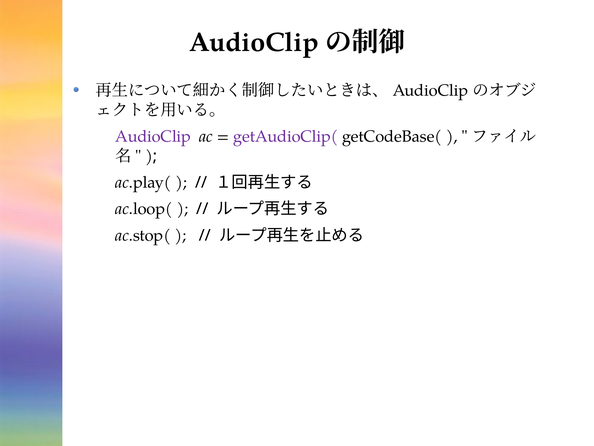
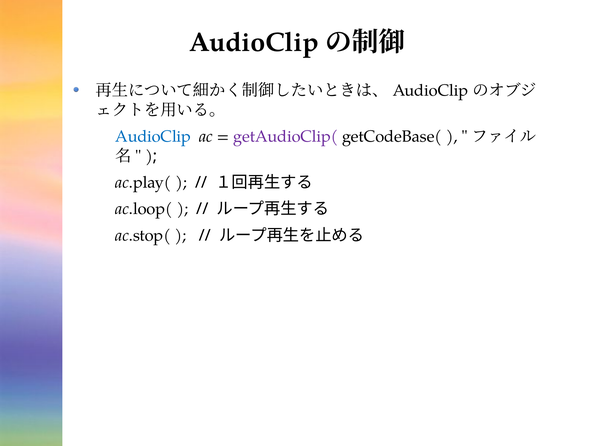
AudioClip at (153, 136) colour: purple -> blue
